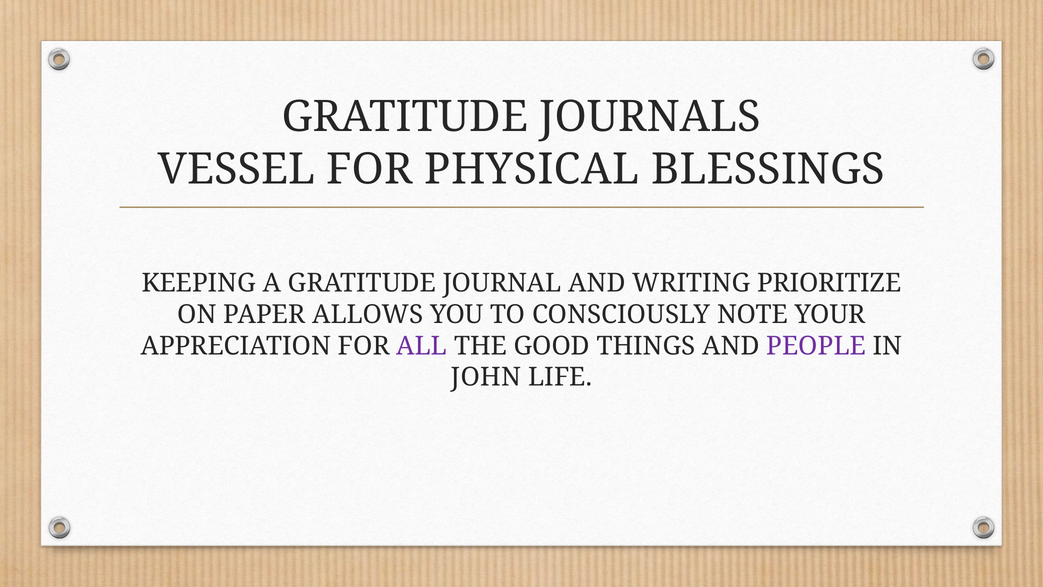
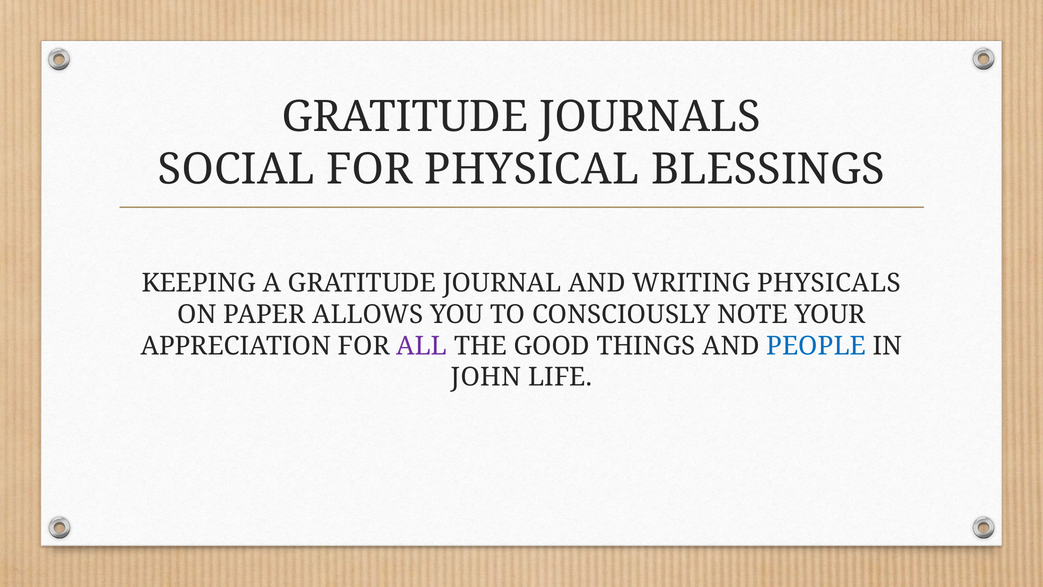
VESSEL: VESSEL -> SOCIAL
PRIORITIZE: PRIORITIZE -> PHYSICALS
PEOPLE colour: purple -> blue
